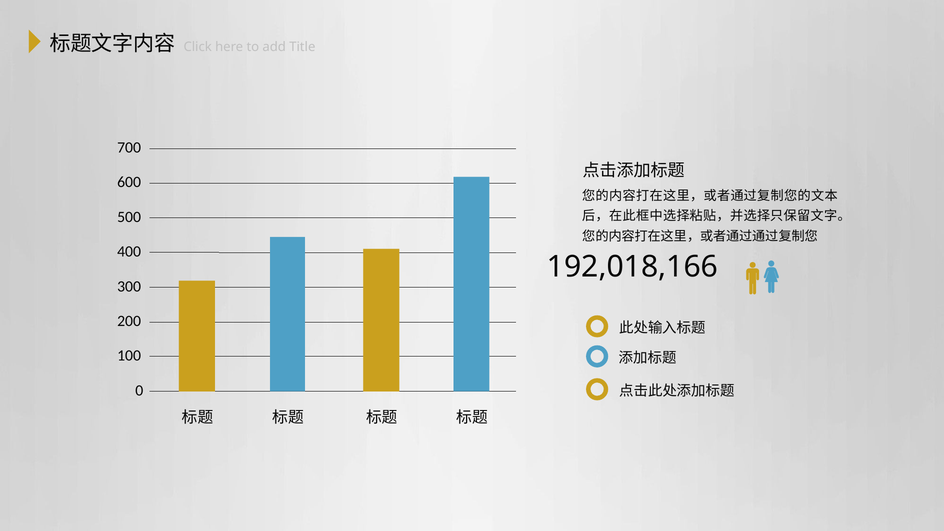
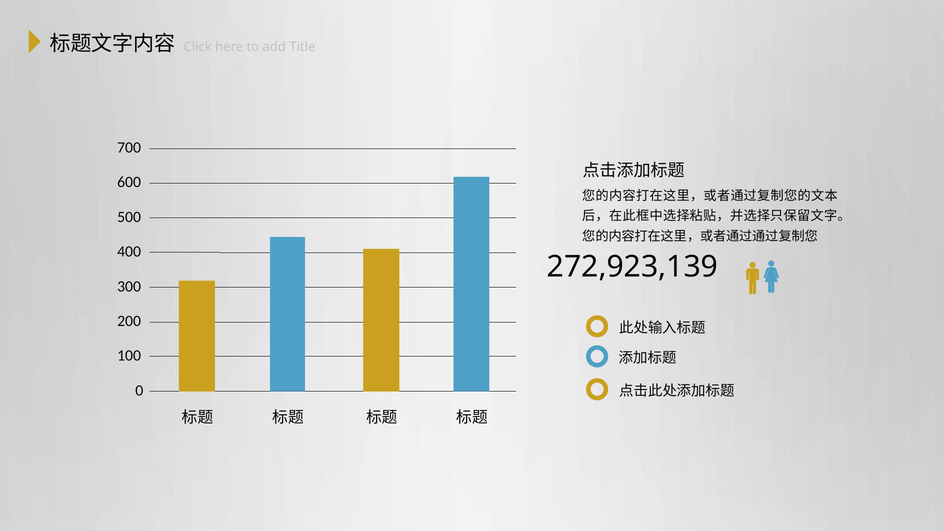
192,018,166: 192,018,166 -> 272,923,139
